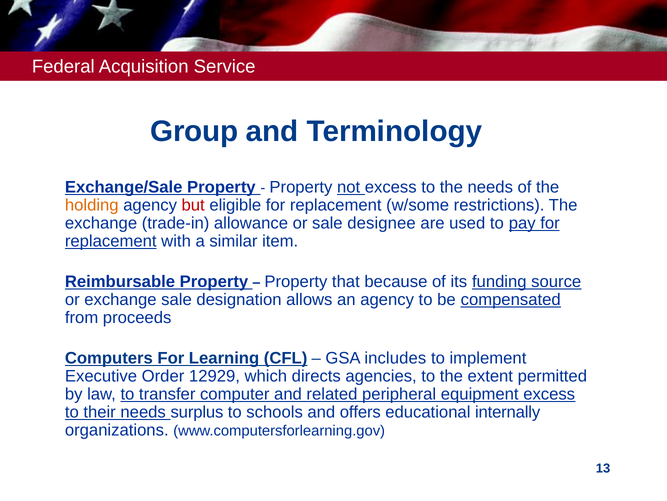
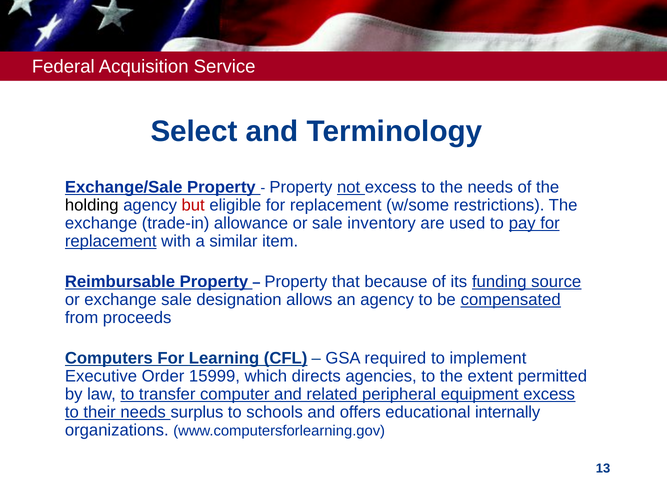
Group: Group -> Select
holding colour: orange -> black
designee: designee -> inventory
includes: includes -> required
12929: 12929 -> 15999
